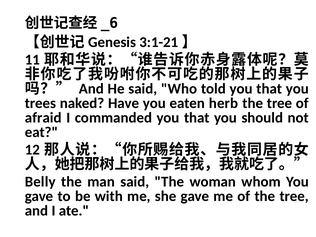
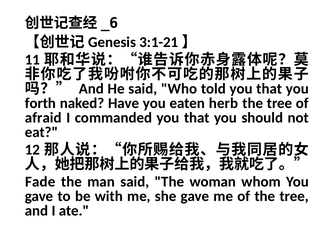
trees: trees -> forth
Belly: Belly -> Fade
